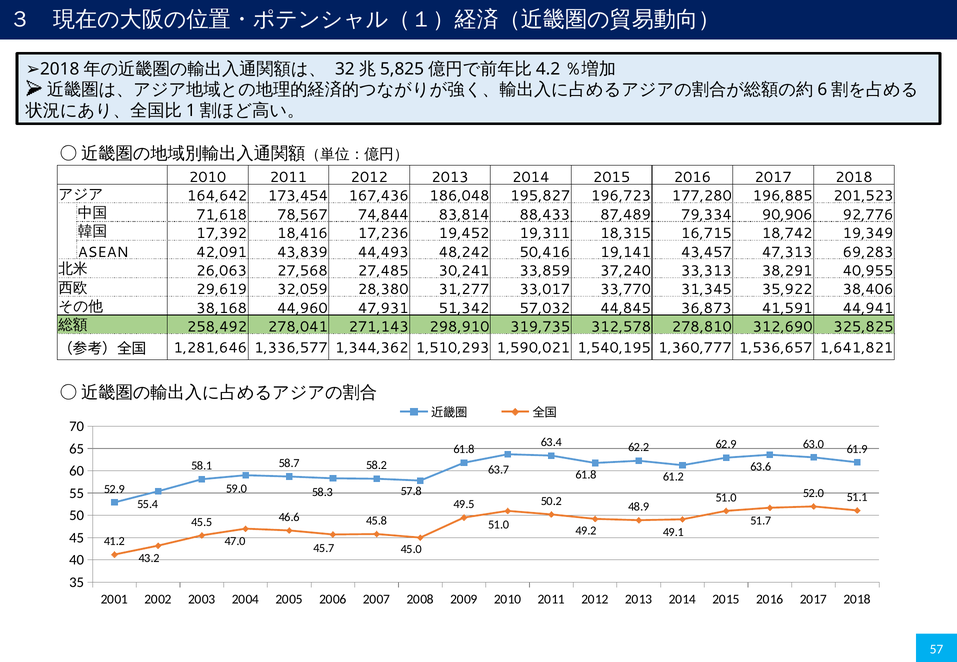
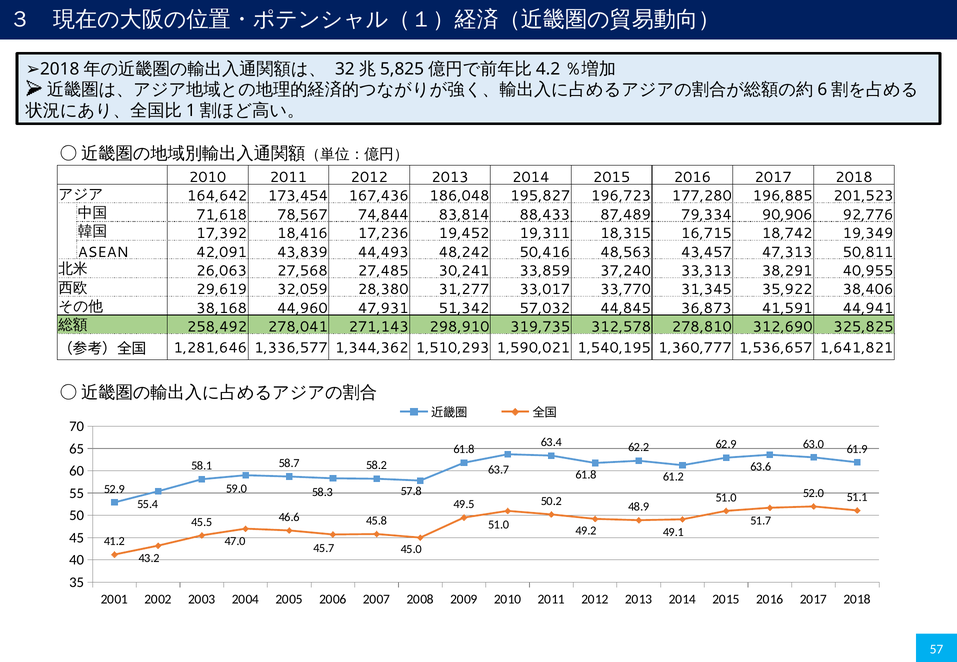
19,141: 19,141 -> 48,563
69,283: 69,283 -> 50,811
